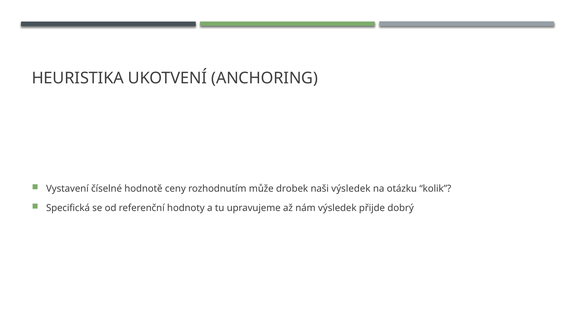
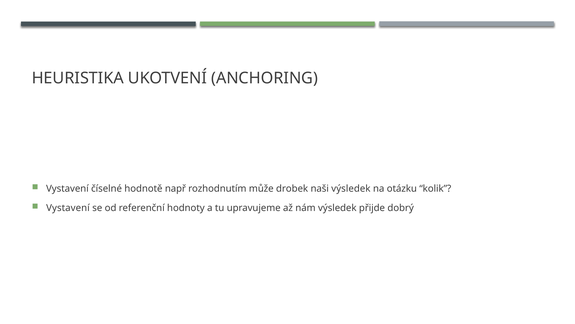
ceny: ceny -> např
Specifická at (68, 208): Specifická -> Vystavení
